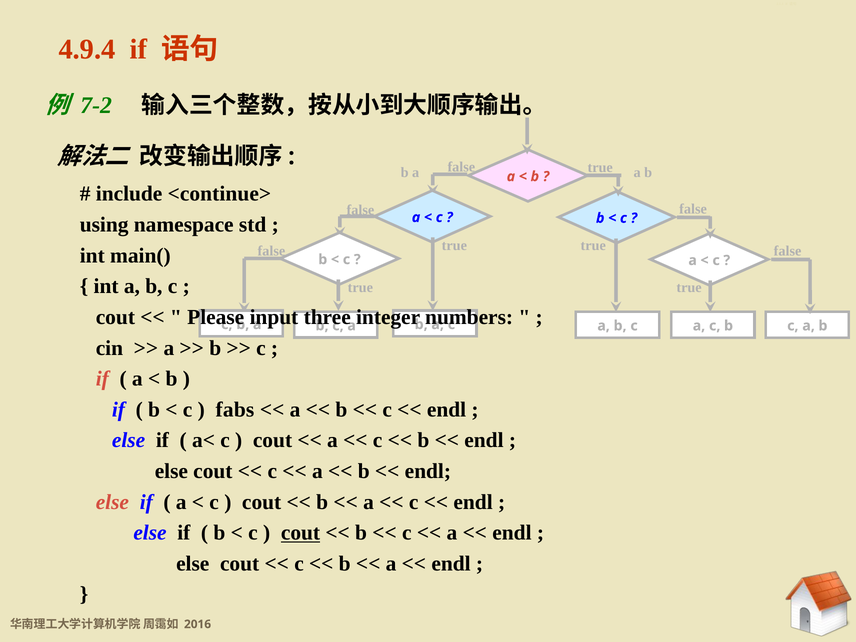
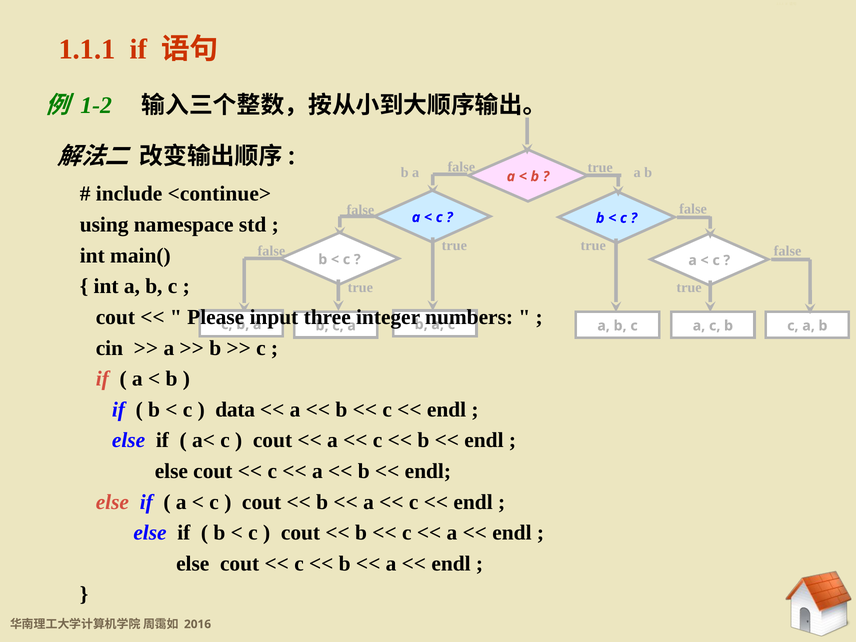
4.9.4: 4.9.4 -> 1.1.1
7-2: 7-2 -> 1-2
fabs: fabs -> data
cout at (301, 533) underline: present -> none
